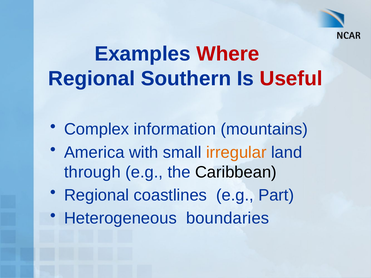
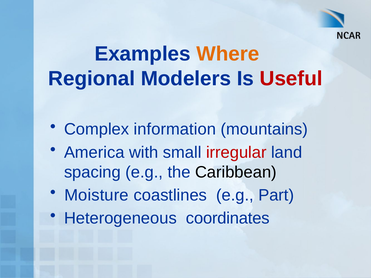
Where colour: red -> orange
Southern: Southern -> Modelers
irregular colour: orange -> red
through: through -> spacing
Regional at (97, 195): Regional -> Moisture
boundaries: boundaries -> coordinates
